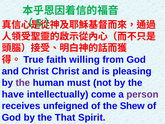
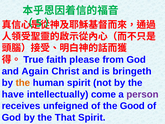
willing: willing -> please
and Christ: Christ -> Again
pleasing: pleasing -> bringeth
the at (23, 83) colour: purple -> orange
human must: must -> spirit
Shew: Shew -> Good
